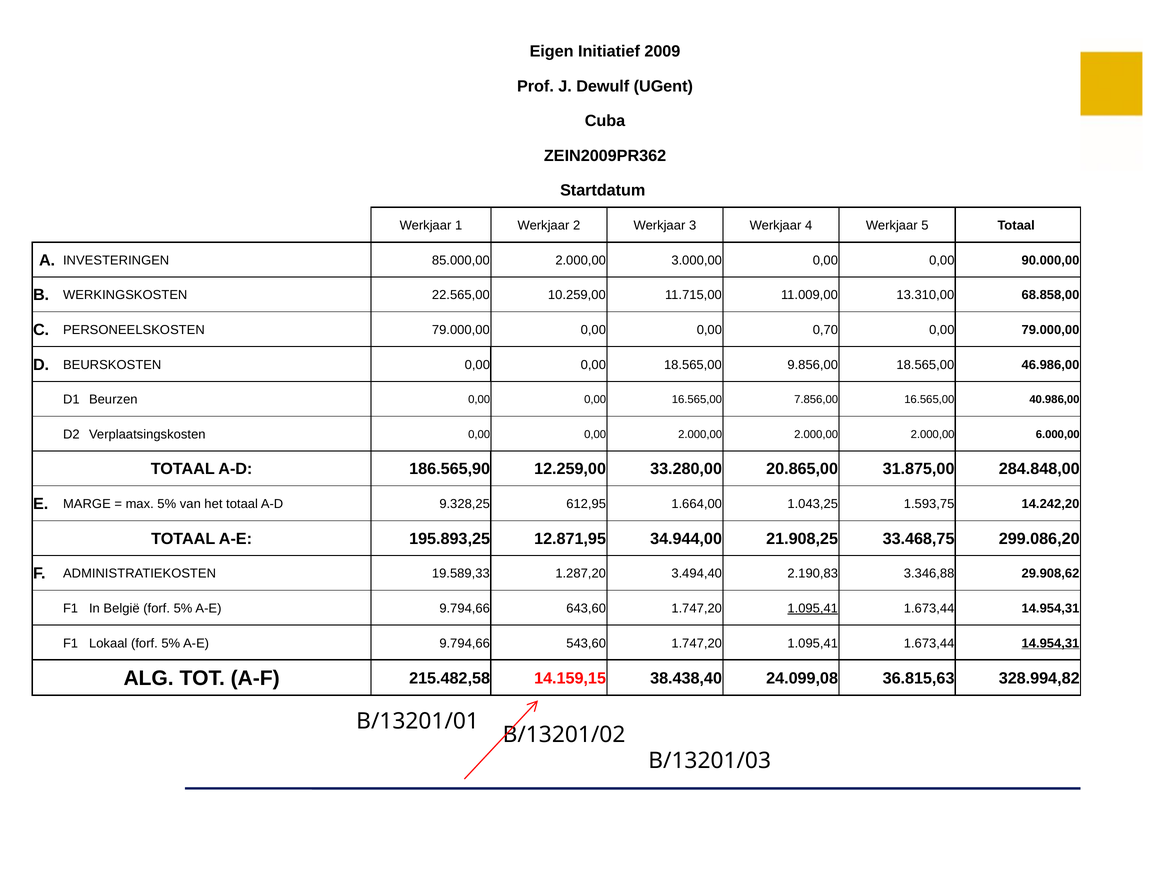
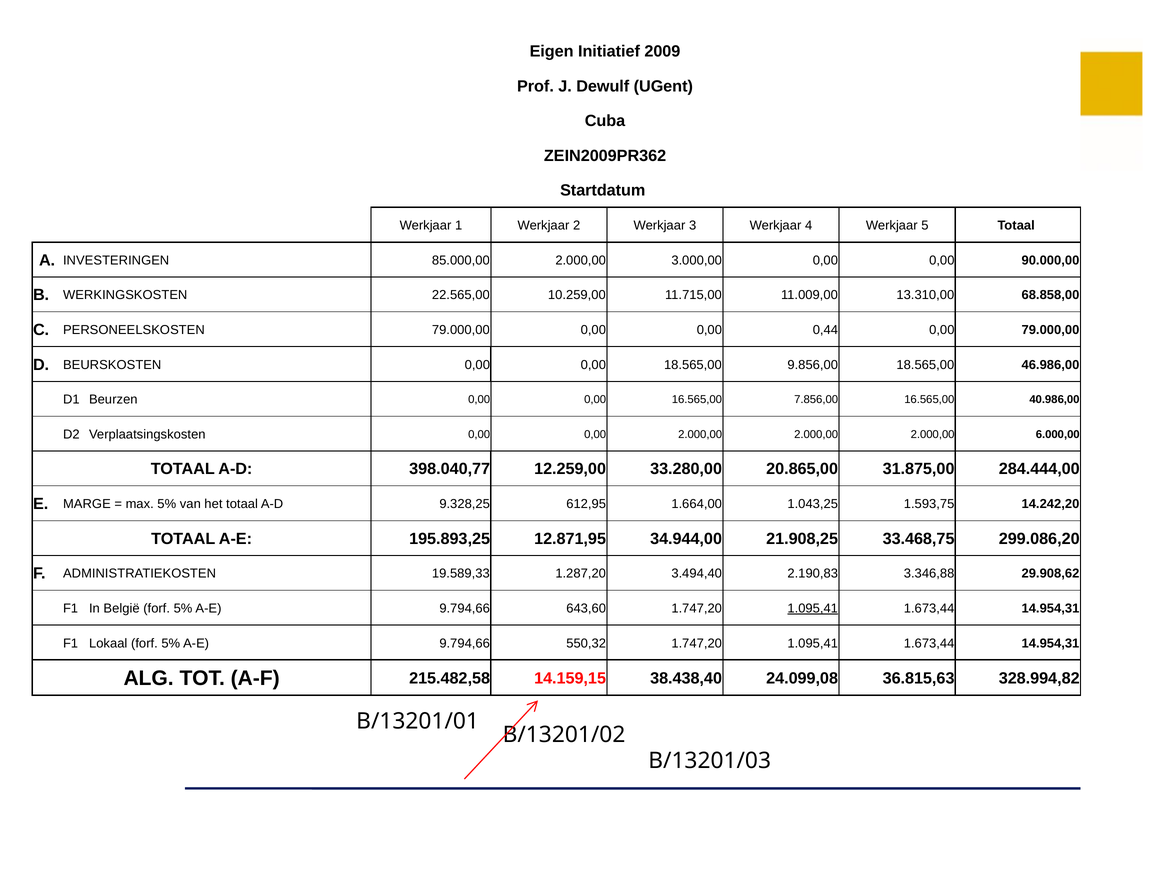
0,70: 0,70 -> 0,44
186.565,90: 186.565,90 -> 398.040,77
284.848,00: 284.848,00 -> 284.444,00
543,60: 543,60 -> 550,32
14.954,31 at (1050, 643) underline: present -> none
